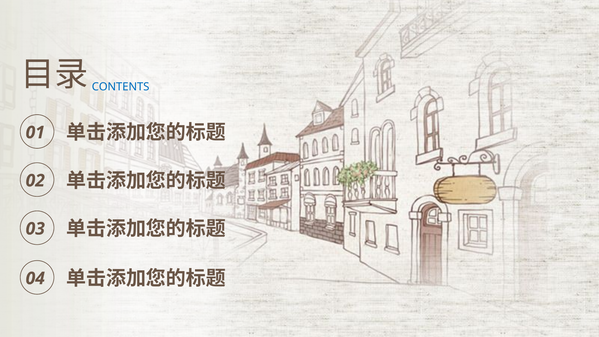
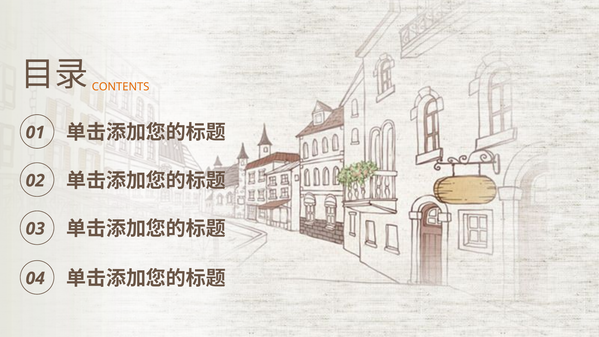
CONTENTS colour: blue -> orange
